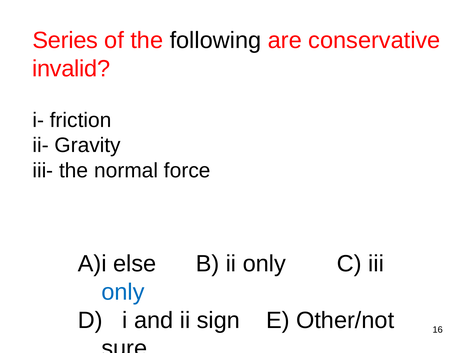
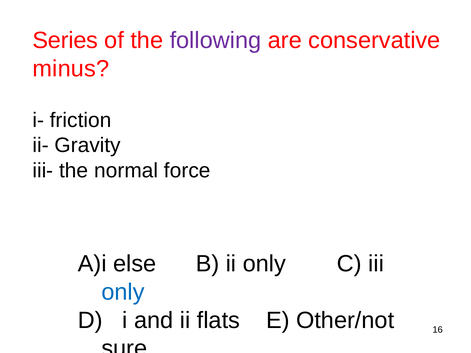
following colour: black -> purple
invalid: invalid -> minus
sign: sign -> flats
